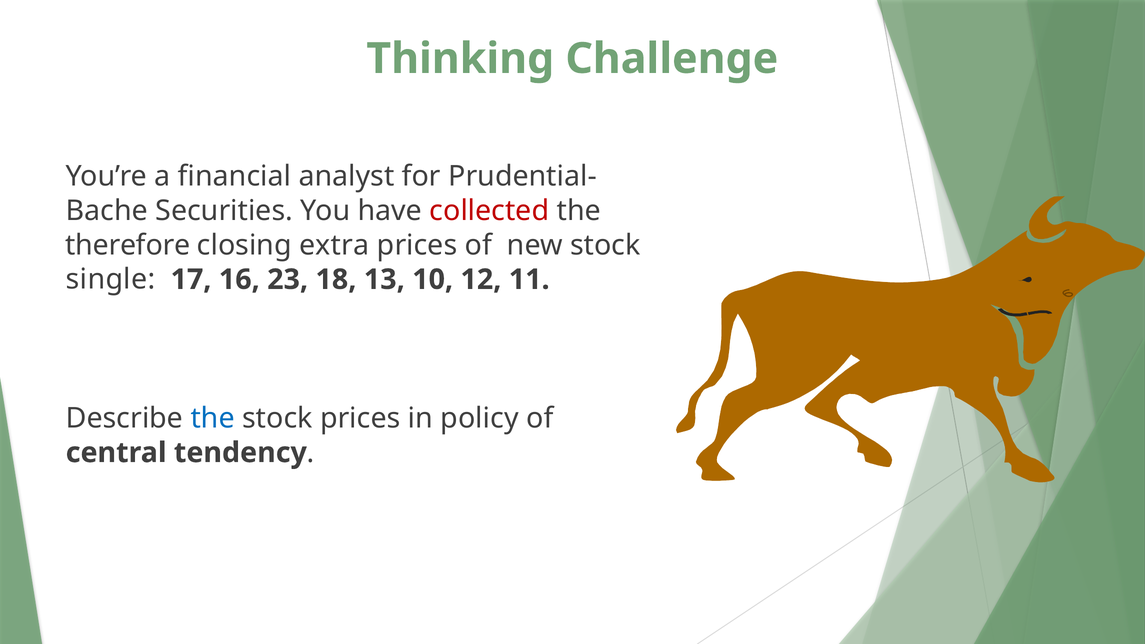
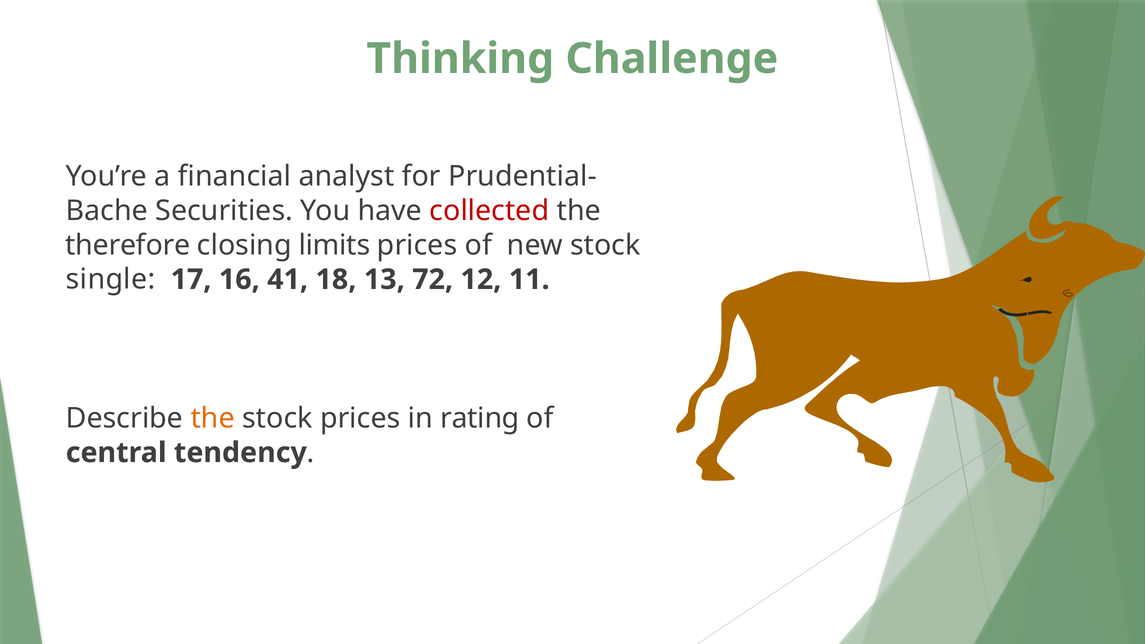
extra: extra -> limits
23: 23 -> 41
10: 10 -> 72
the at (213, 418) colour: blue -> orange
policy: policy -> rating
